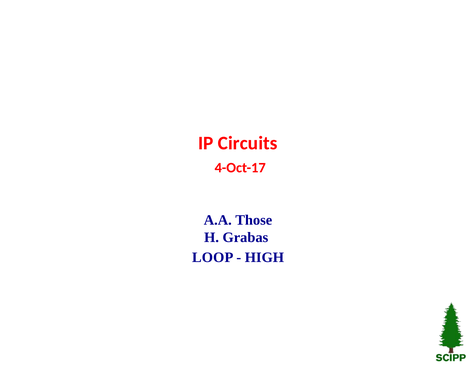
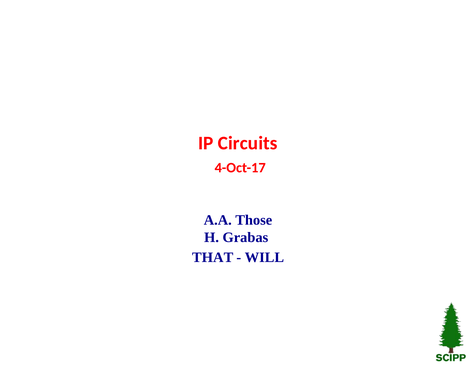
LOOP: LOOP -> THAT
HIGH: HIGH -> WILL
